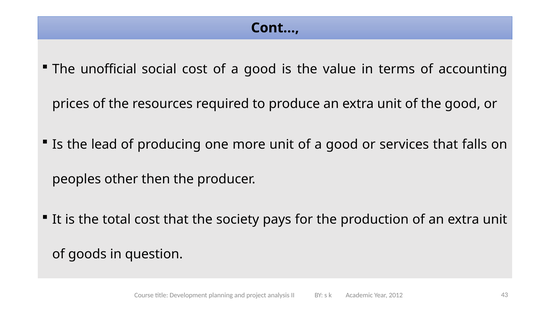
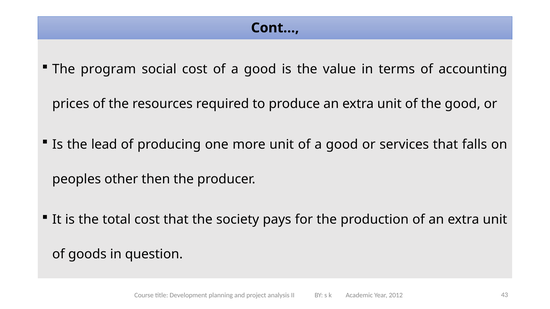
unofficial: unofficial -> program
